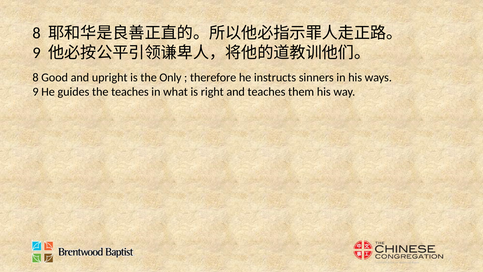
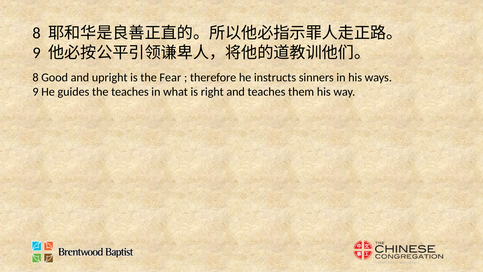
Only: Only -> Fear
